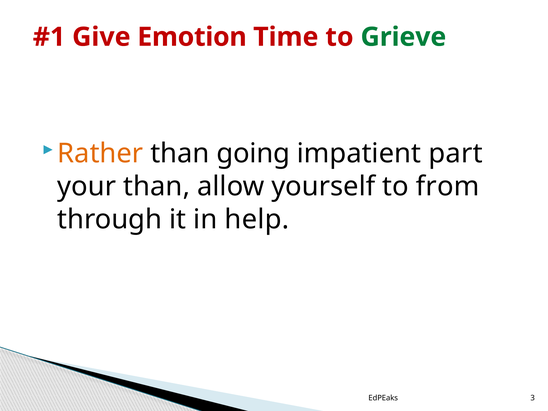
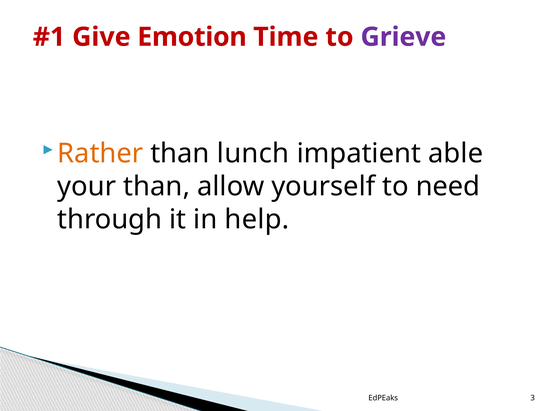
Grieve colour: green -> purple
going: going -> lunch
part: part -> able
from: from -> need
